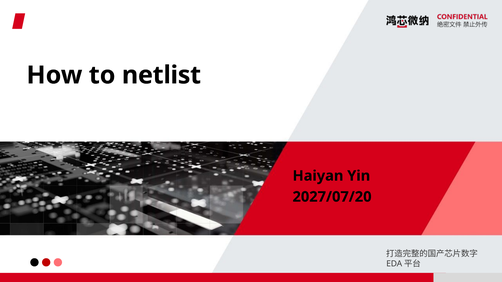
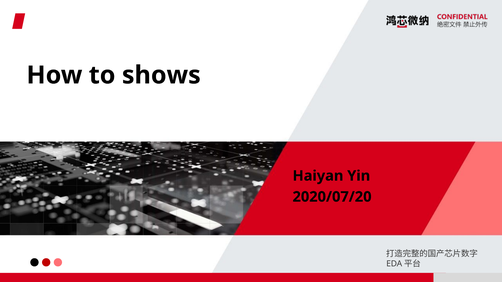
netlist: netlist -> shows
2027/07/20: 2027/07/20 -> 2020/07/20
